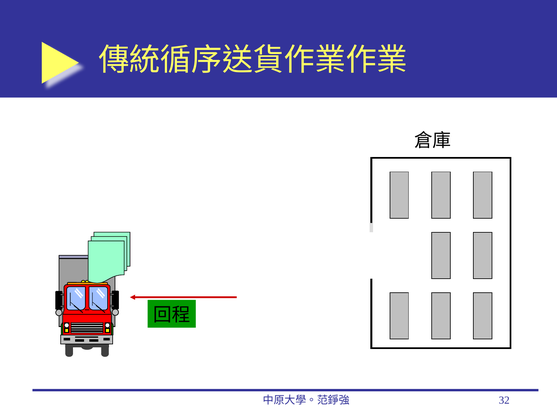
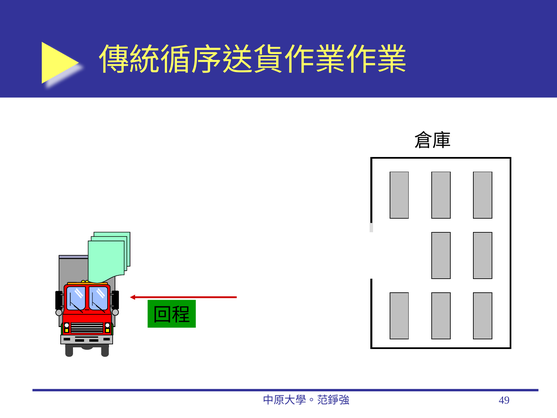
32: 32 -> 49
